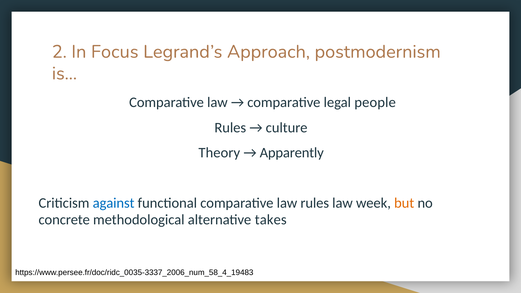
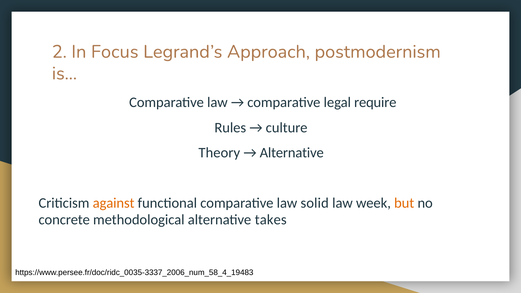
people: people -> require
Apparently at (292, 153): Apparently -> Alternative
against colour: blue -> orange
law rules: rules -> solid
